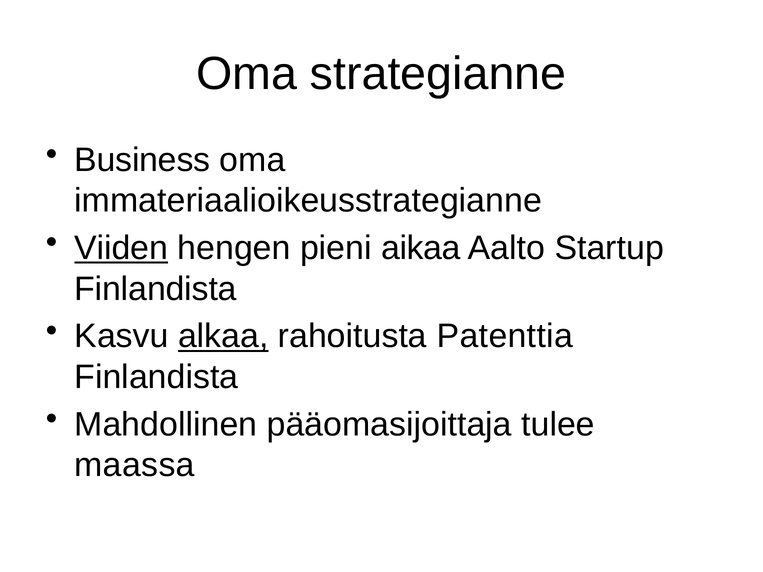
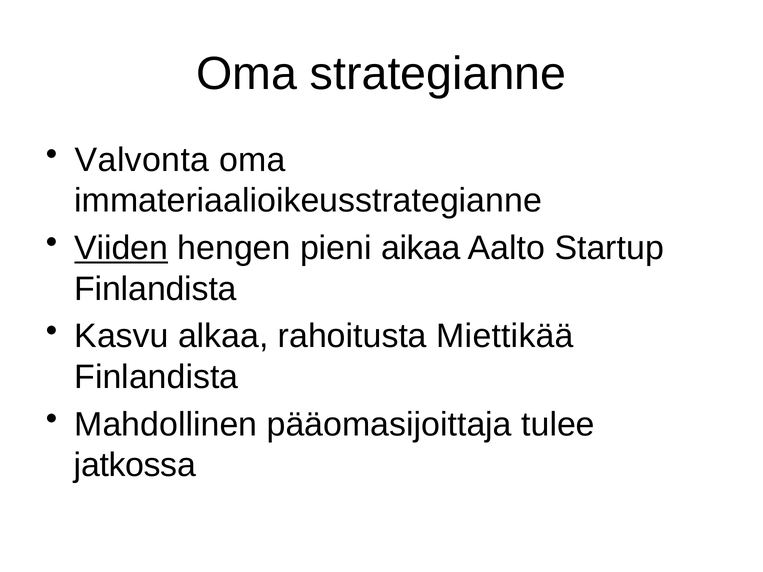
Business: Business -> Valvonta
alkaa underline: present -> none
Patenttia: Patenttia -> Miettikää
maassa: maassa -> jatkossa
